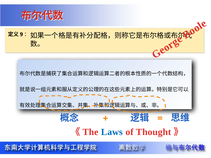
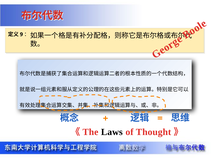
Laws colour: blue -> black
